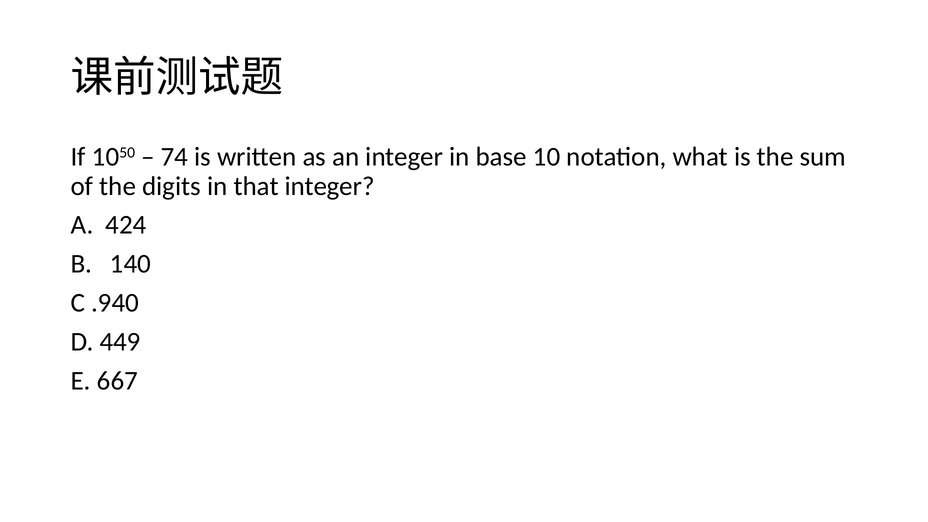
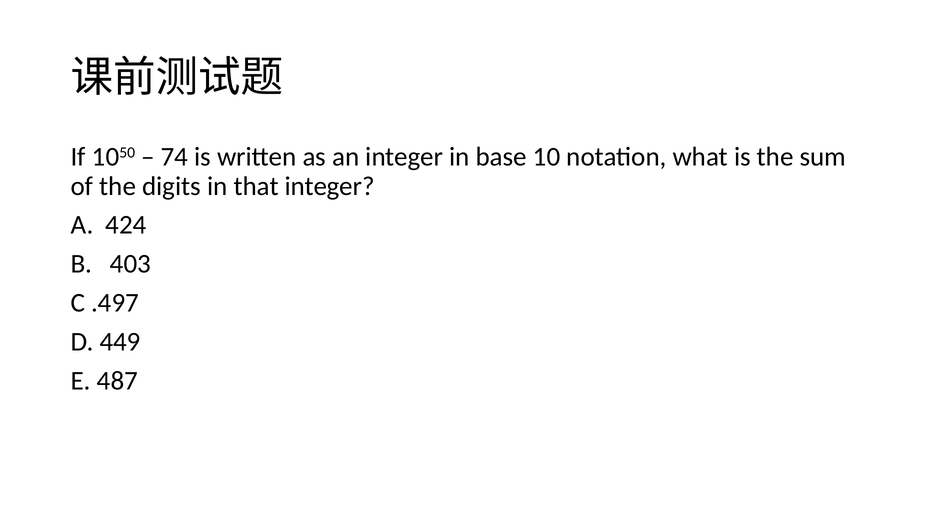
140: 140 -> 403
.940: .940 -> .497
667: 667 -> 487
